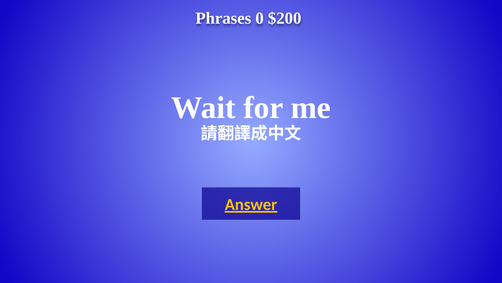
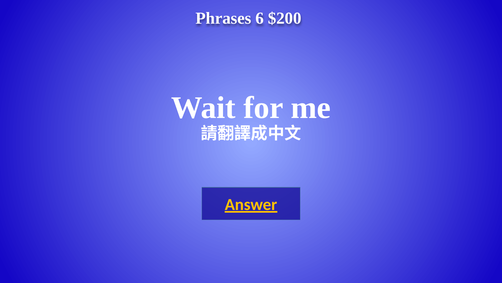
0: 0 -> 6
